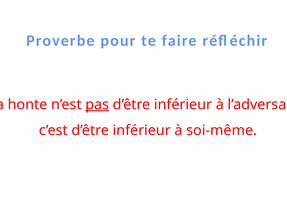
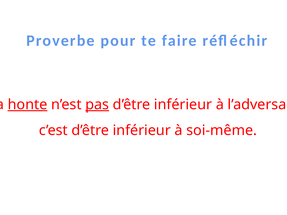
honte underline: none -> present
